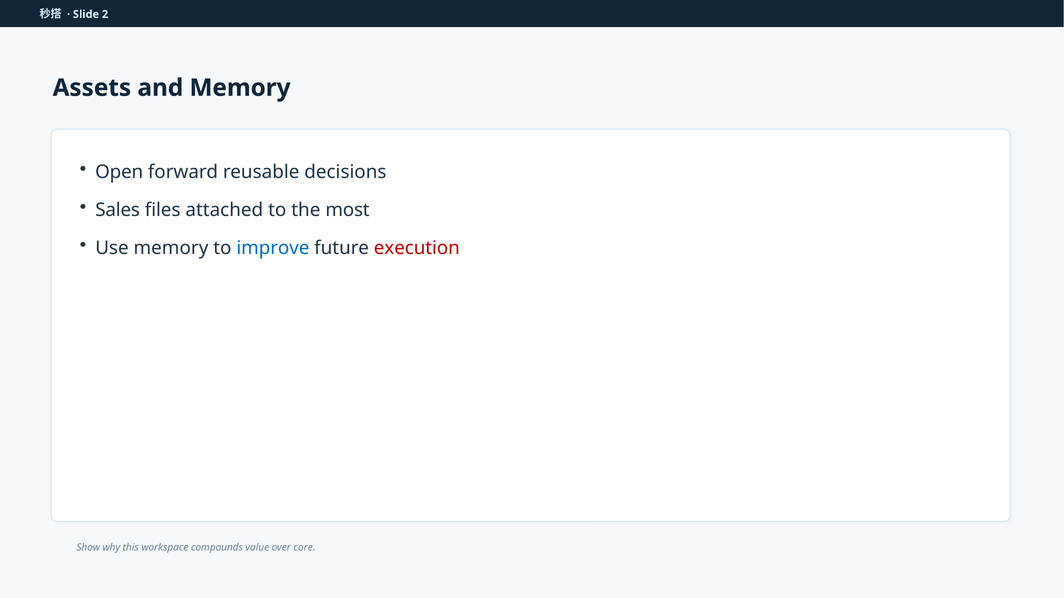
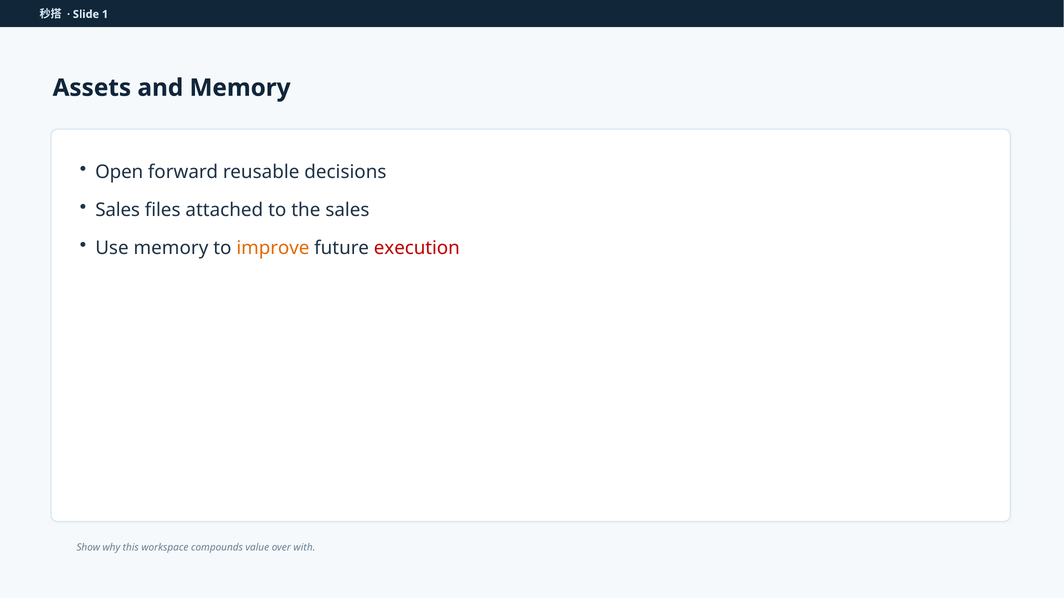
2: 2 -> 1
the most: most -> sales
improve colour: blue -> orange
core: core -> with
